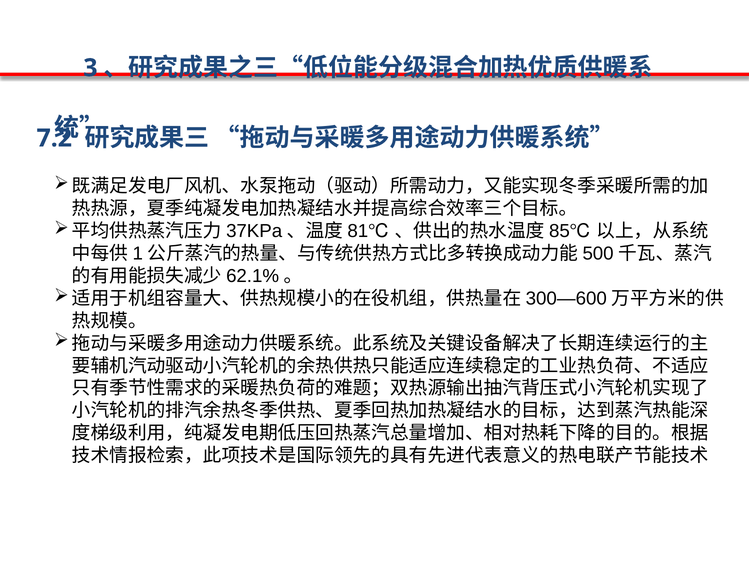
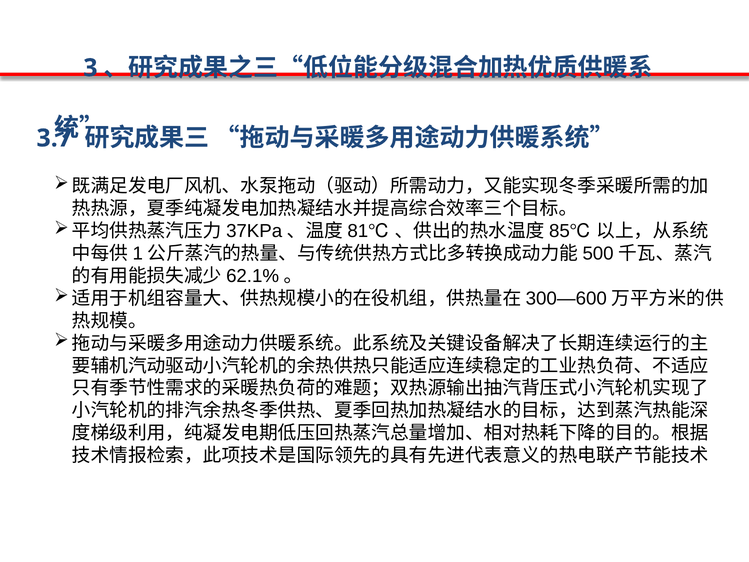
7.2: 7.2 -> 3.7
